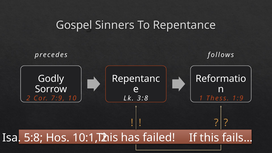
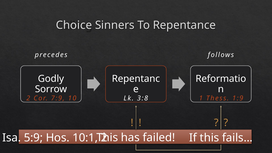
Gospel: Gospel -> Choice
5:8: 5:8 -> 5:9
